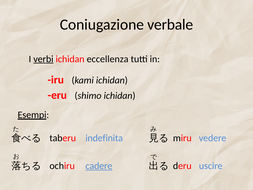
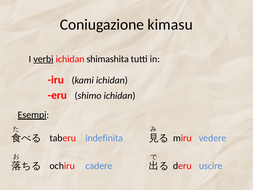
verbale: verbale -> kimasu
eccellenza: eccellenza -> shimashita
cadere underline: present -> none
